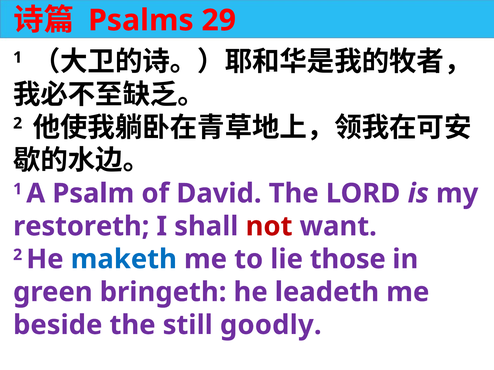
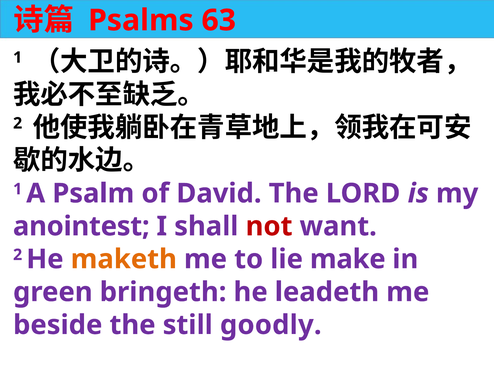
29: 29 -> 63
restoreth: restoreth -> anointest
maketh colour: blue -> orange
those: those -> make
